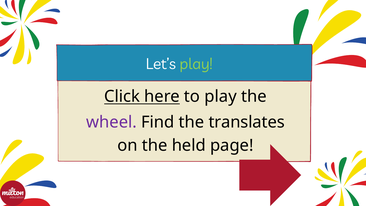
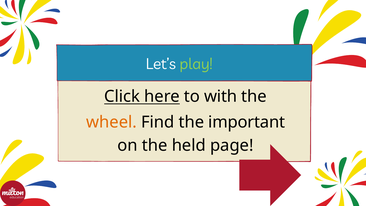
to play: play -> with
wheel colour: purple -> orange
translates: translates -> important
